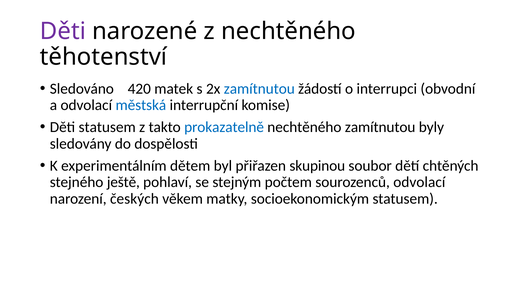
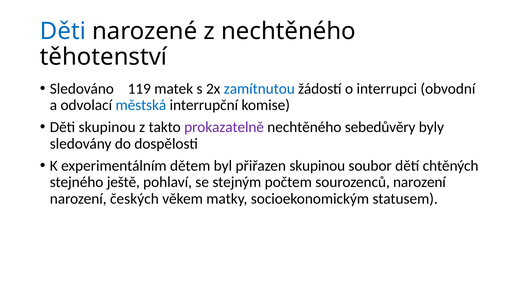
Děti at (63, 31) colour: purple -> blue
420: 420 -> 119
Děti statusem: statusem -> skupinou
prokazatelně colour: blue -> purple
nechtěného zamítnutou: zamítnutou -> sebedůvěry
sourozenců odvolací: odvolací -> narození
